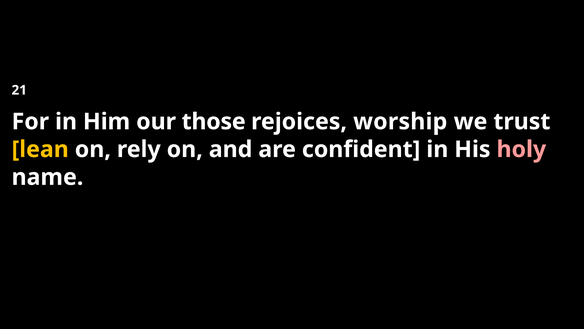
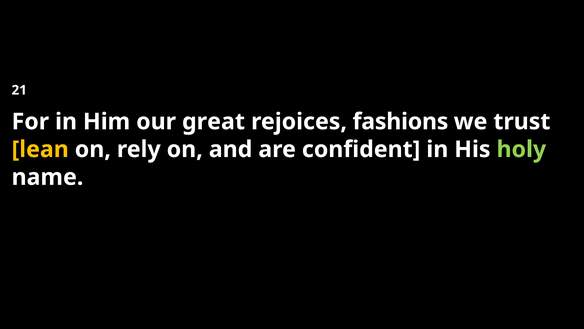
those: those -> great
worship: worship -> fashions
holy colour: pink -> light green
